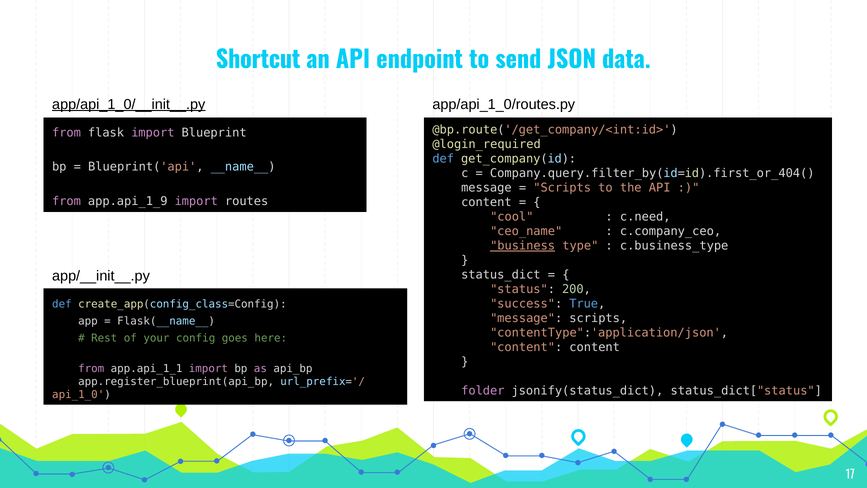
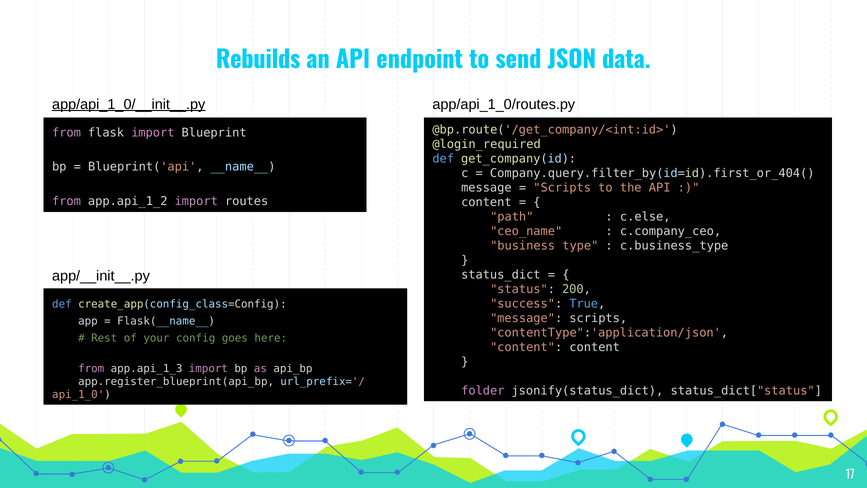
Shortcut: Shortcut -> Rebuilds
app.api_1_9: app.api_1_9 -> app.api_1_2
cool: cool -> path
c.need: c.need -> c.else
business underline: present -> none
app.api_1_1: app.api_1_1 -> app.api_1_3
